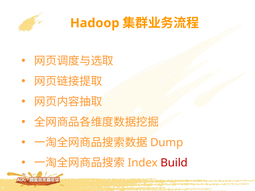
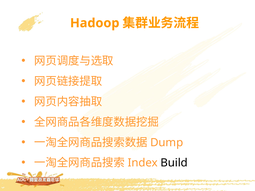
Build colour: red -> black
